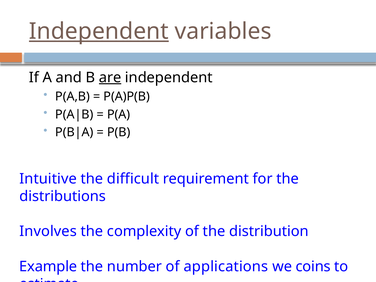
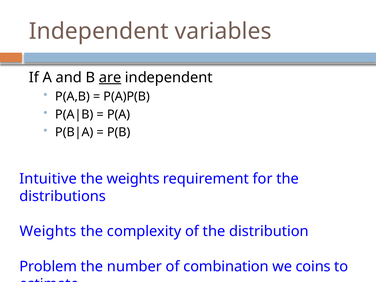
Independent at (99, 31) underline: present -> none
the difficult: difficult -> weights
Involves at (48, 231): Involves -> Weights
Example: Example -> Problem
applications: applications -> combination
